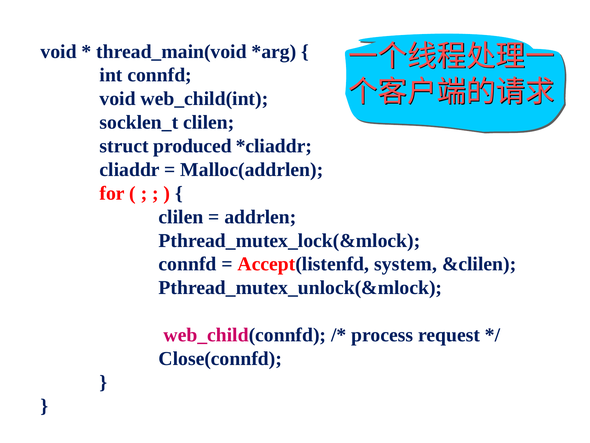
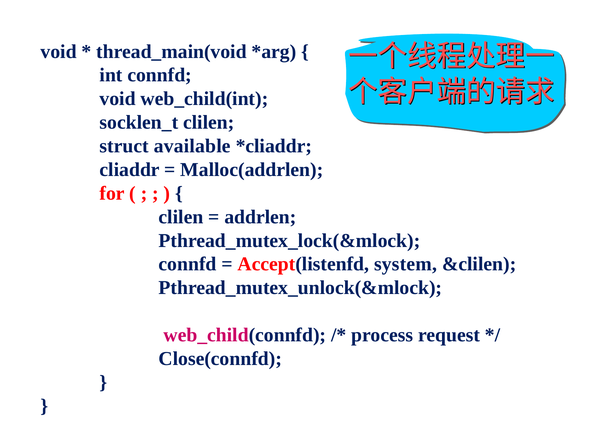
produced: produced -> available
